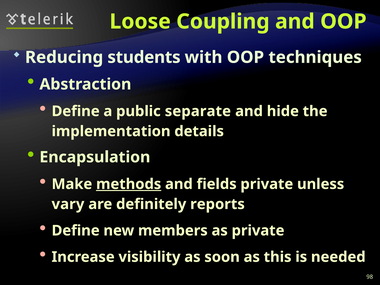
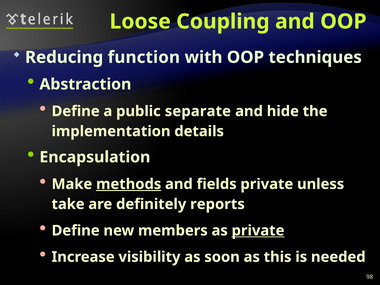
students: students -> function
vary: vary -> take
private at (258, 231) underline: none -> present
